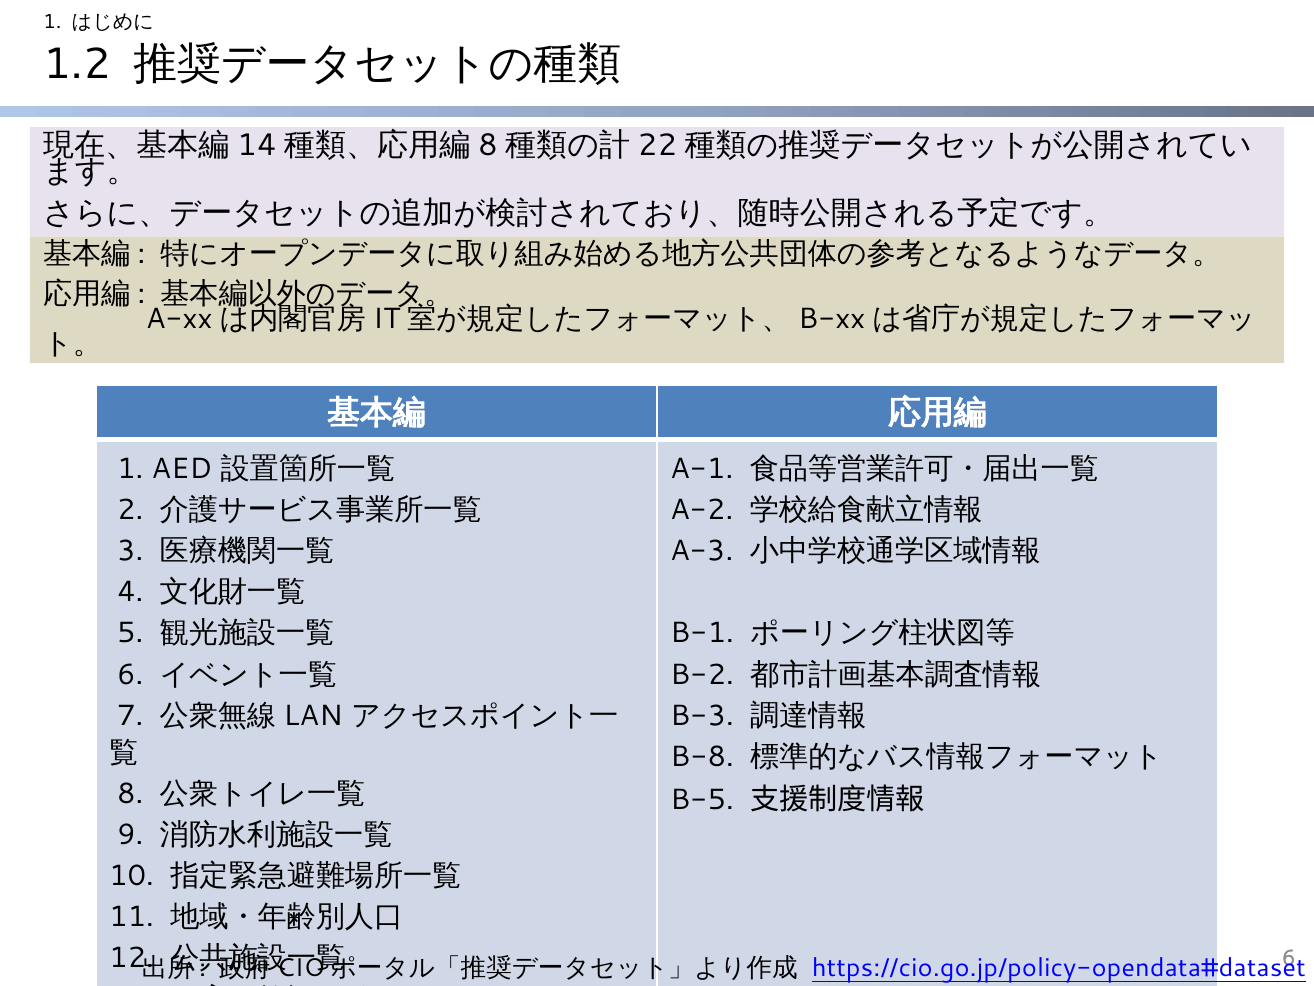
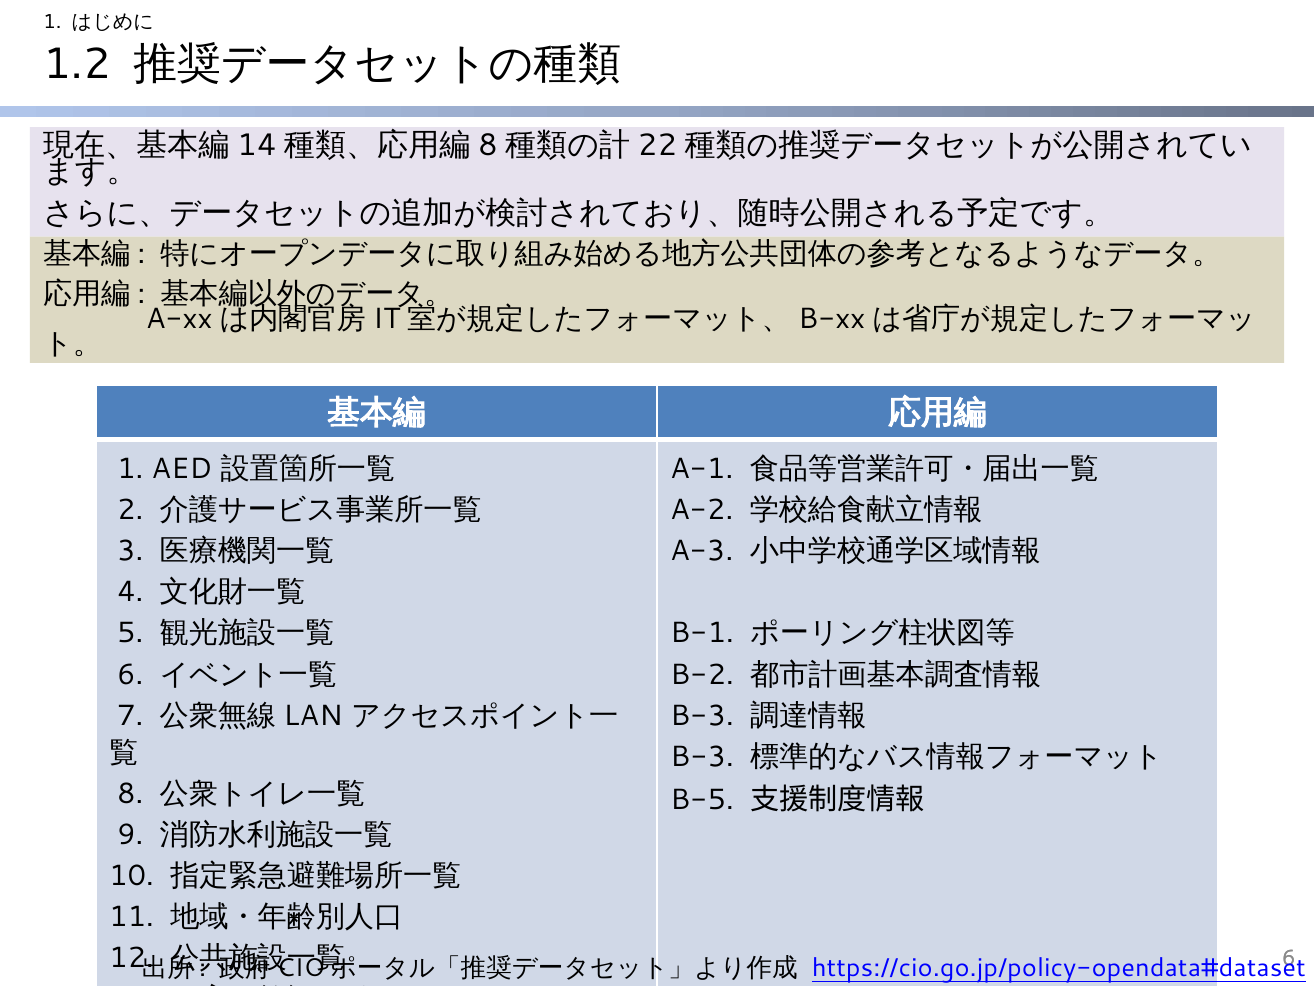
B-8 at (702, 756): B-8 -> B-3
